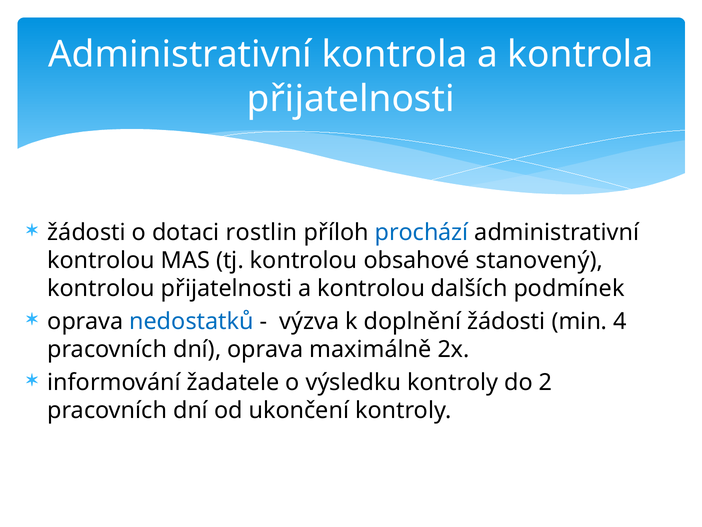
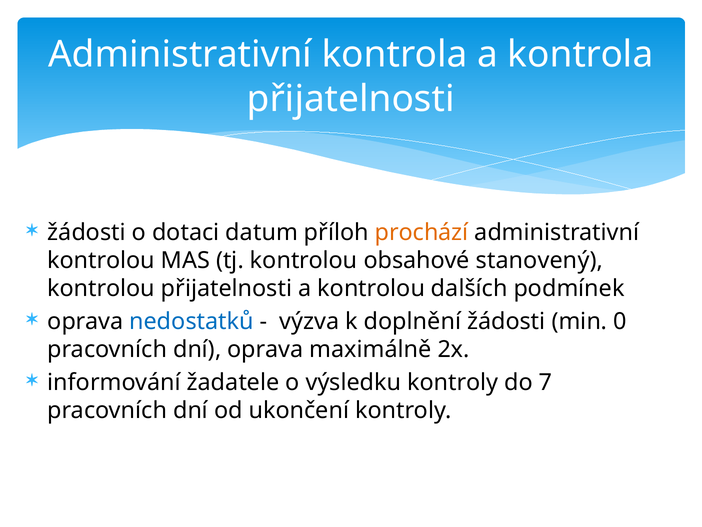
rostlin: rostlin -> datum
prochází colour: blue -> orange
4: 4 -> 0
2: 2 -> 7
